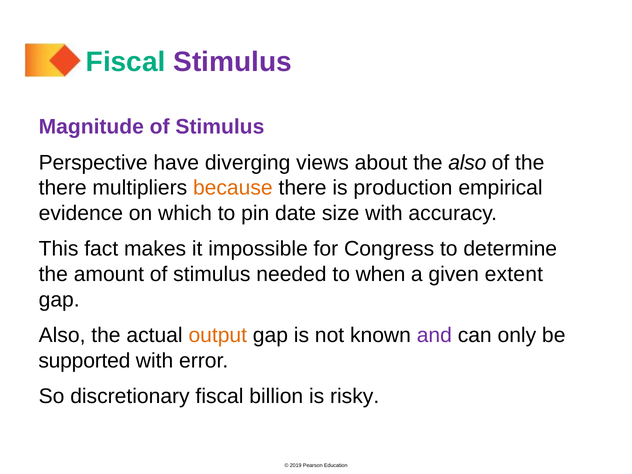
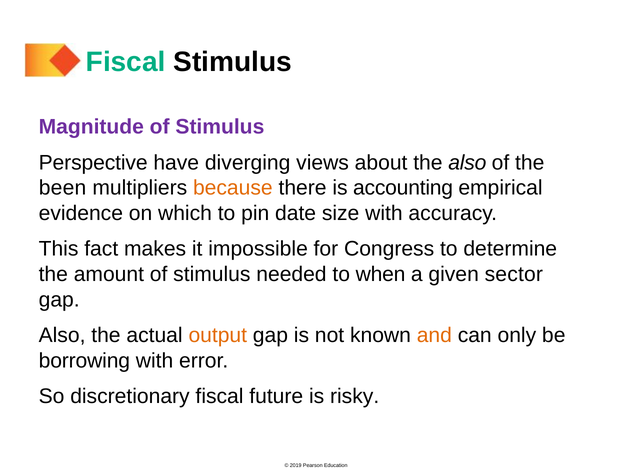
Stimulus at (233, 62) colour: purple -> black
there at (63, 188): there -> been
production: production -> accounting
extent: extent -> sector
and colour: purple -> orange
supported: supported -> borrowing
billion: billion -> future
